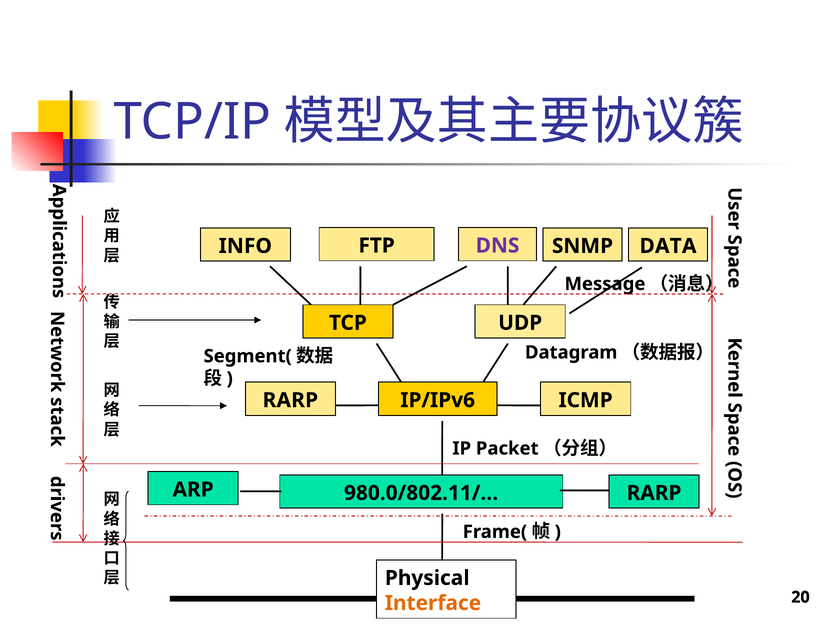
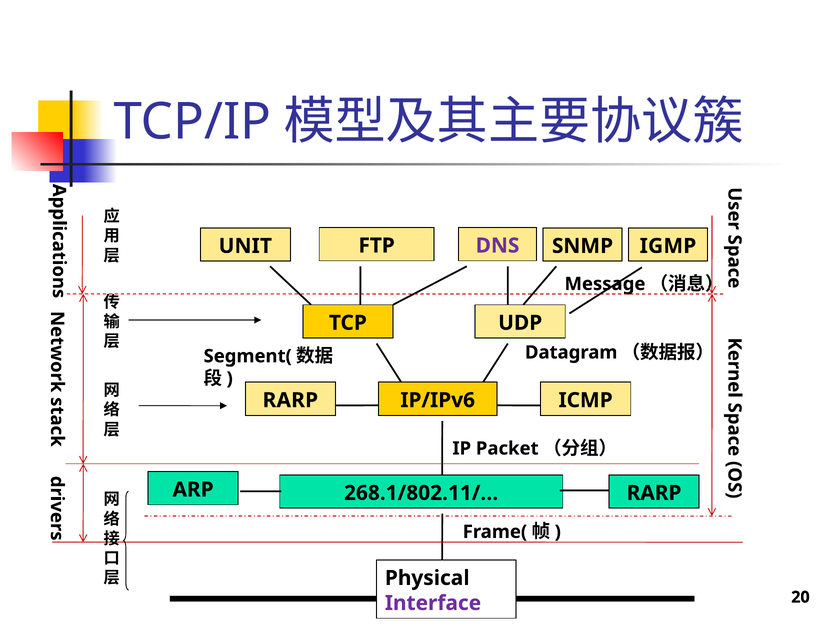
INFO: INFO -> UNIT
DATA: DATA -> IGMP
980.0/802.11/…: 980.0/802.11/… -> 268.1/802.11/…
Interface colour: orange -> purple
